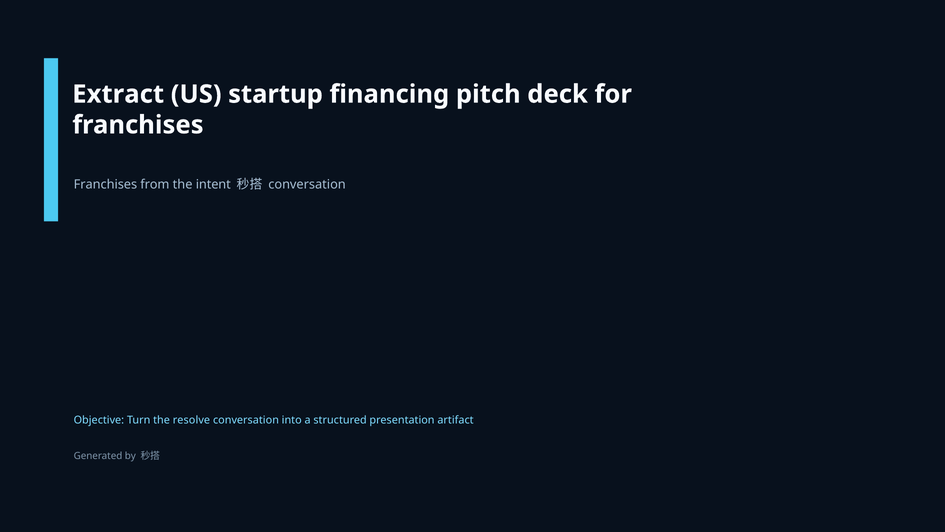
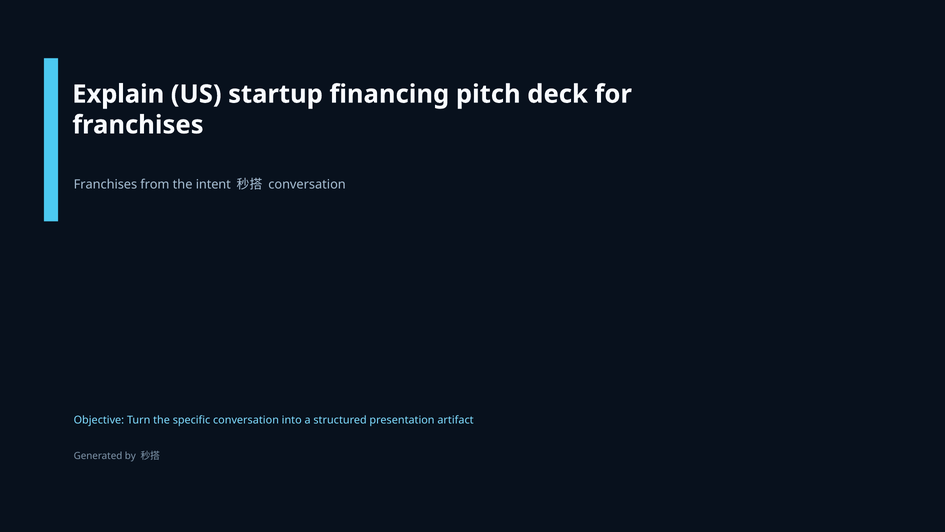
Extract: Extract -> Explain
resolve: resolve -> specific
